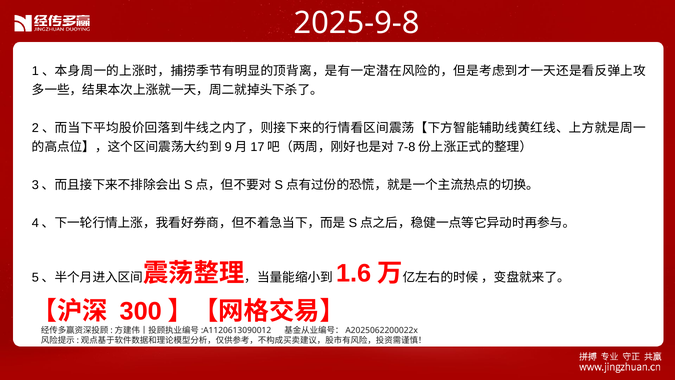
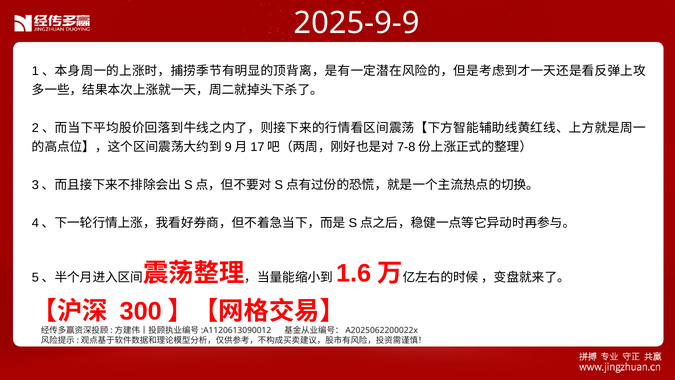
2025-9-8: 2025-9-8 -> 2025-9-9
